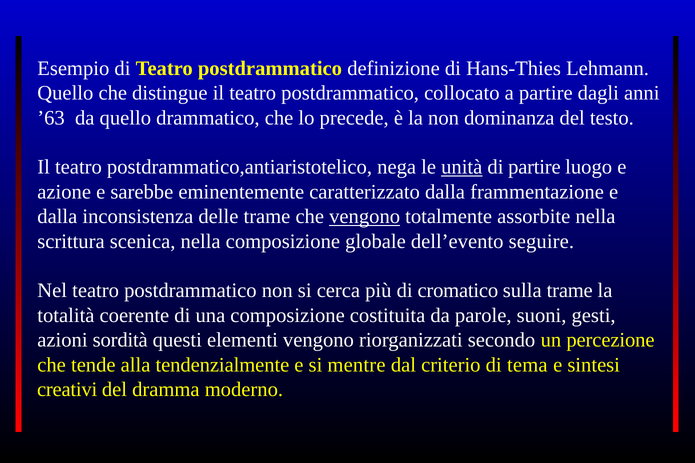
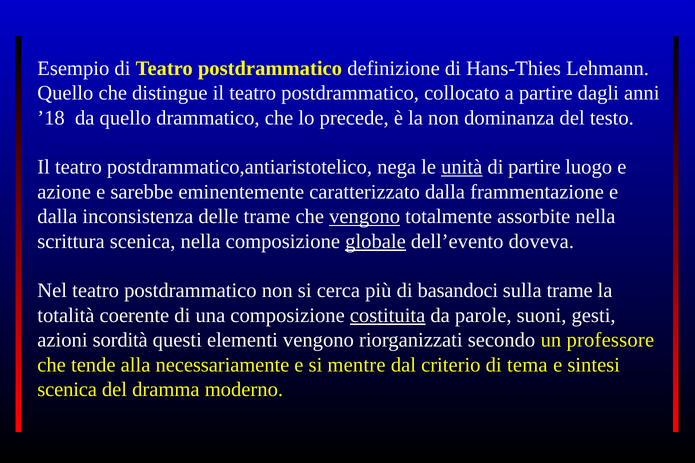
’63: ’63 -> ’18
globale underline: none -> present
seguire: seguire -> doveva
cromatico: cromatico -> basandoci
costituita underline: none -> present
percezione: percezione -> professore
tendenzialmente: tendenzialmente -> necessariamente
creativi at (67, 390): creativi -> scenica
